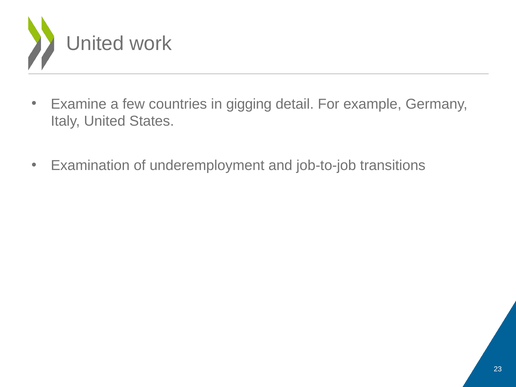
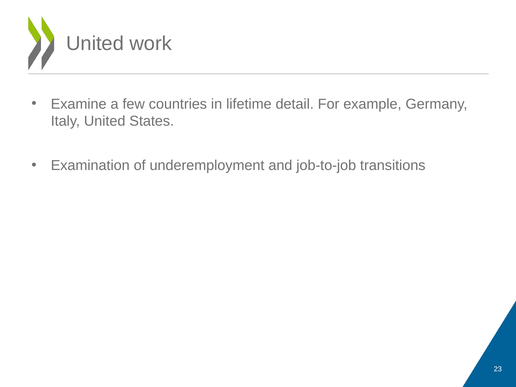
gigging: gigging -> lifetime
